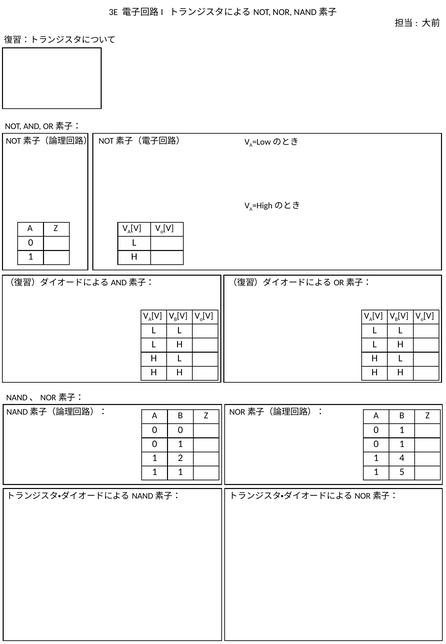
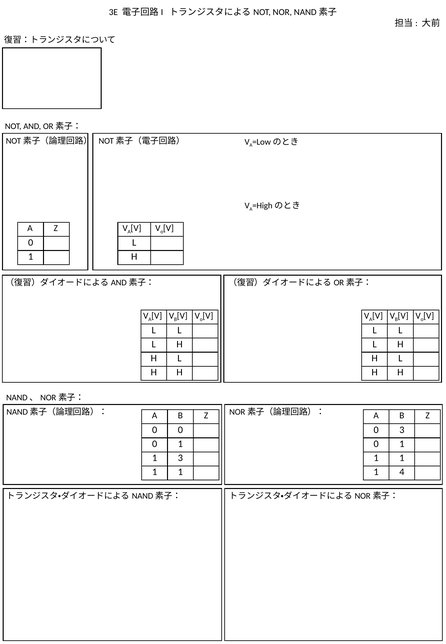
1 at (402, 430): 1 -> 3
1 2: 2 -> 3
4 at (402, 458): 4 -> 1
5: 5 -> 4
